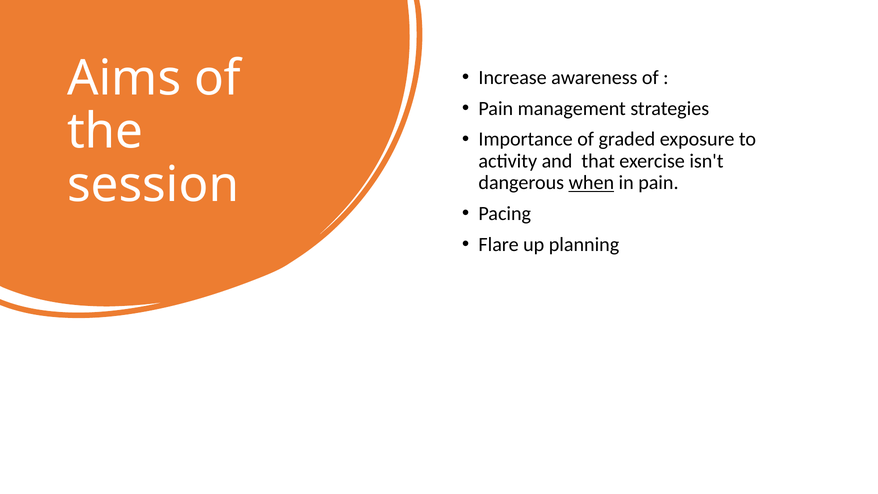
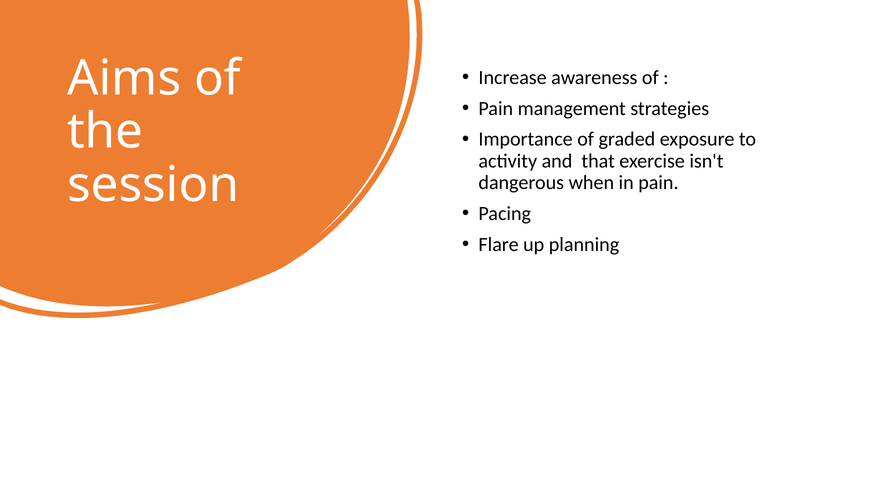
when underline: present -> none
